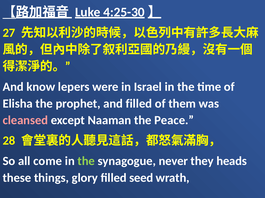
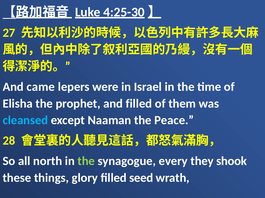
know: know -> came
cleansed colour: pink -> light blue
come: come -> north
never: never -> every
heads: heads -> shook
